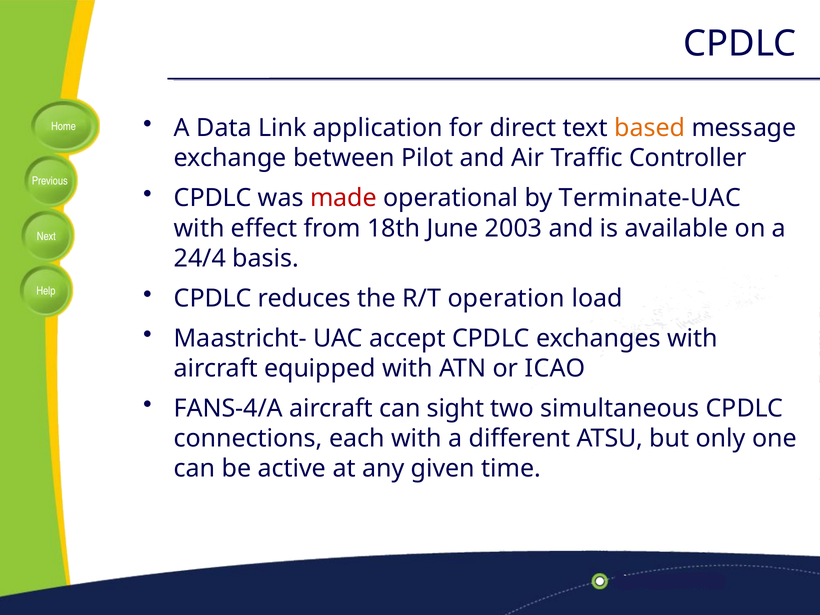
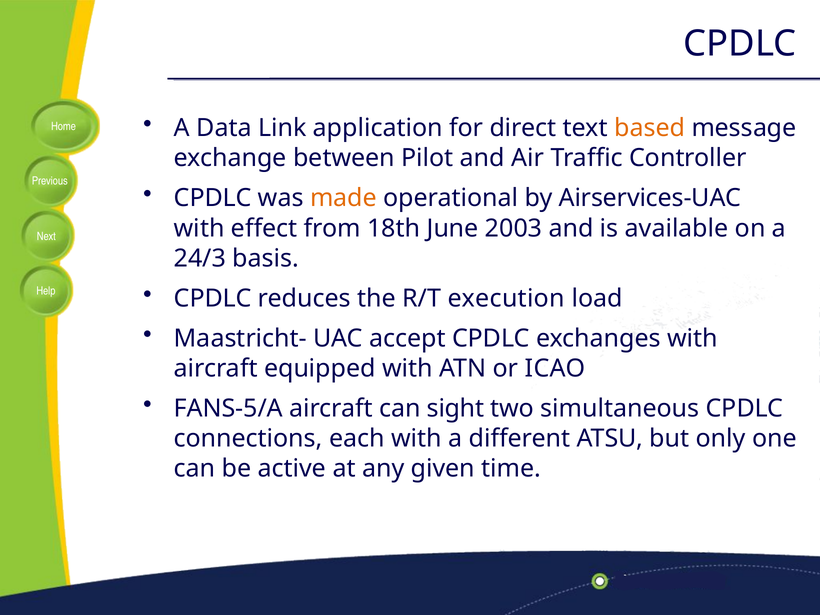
made colour: red -> orange
Terminate-UAC: Terminate-UAC -> Airservices-UAC
24/4: 24/4 -> 24/3
operation: operation -> execution
FANS-4/A: FANS-4/A -> FANS-5/A
